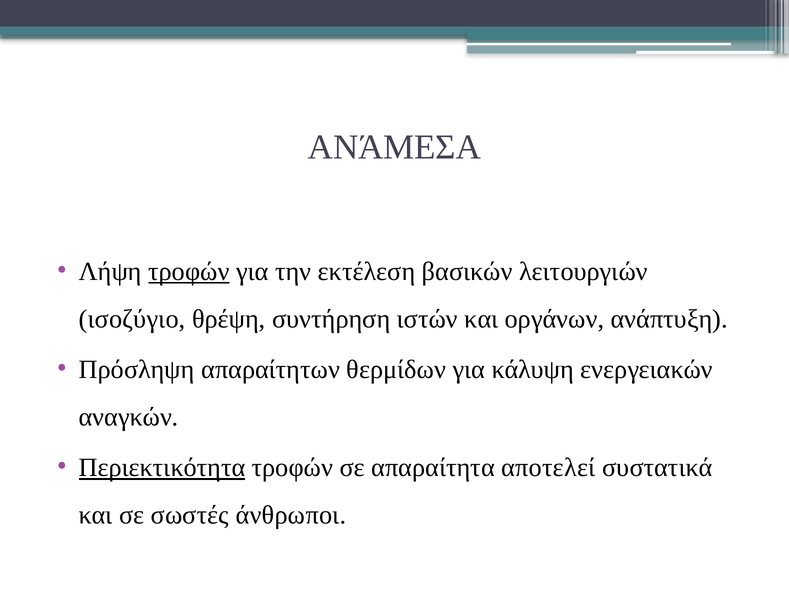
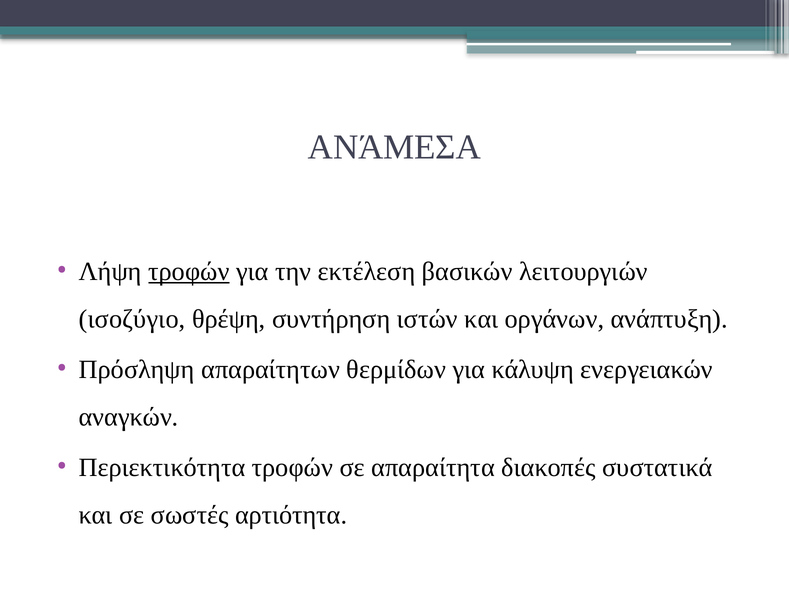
Περιεκτικότητα underline: present -> none
αποτελεί: αποτελεί -> διακοπές
άνθρωποι: άνθρωποι -> αρτιότητα
